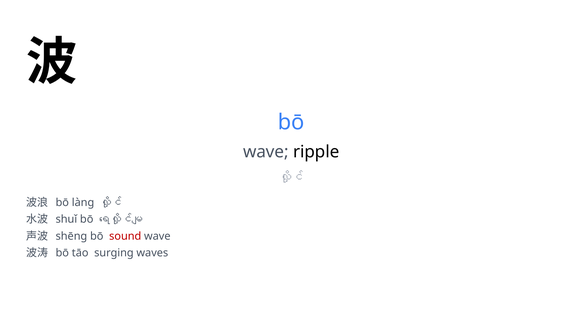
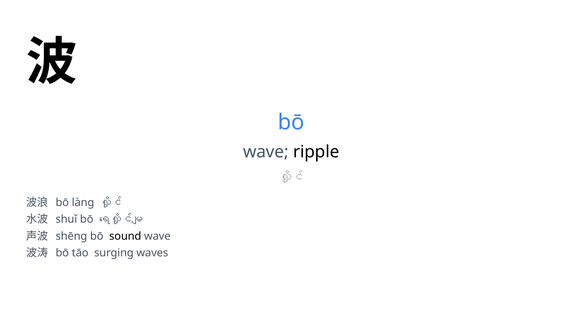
sound colour: red -> black
